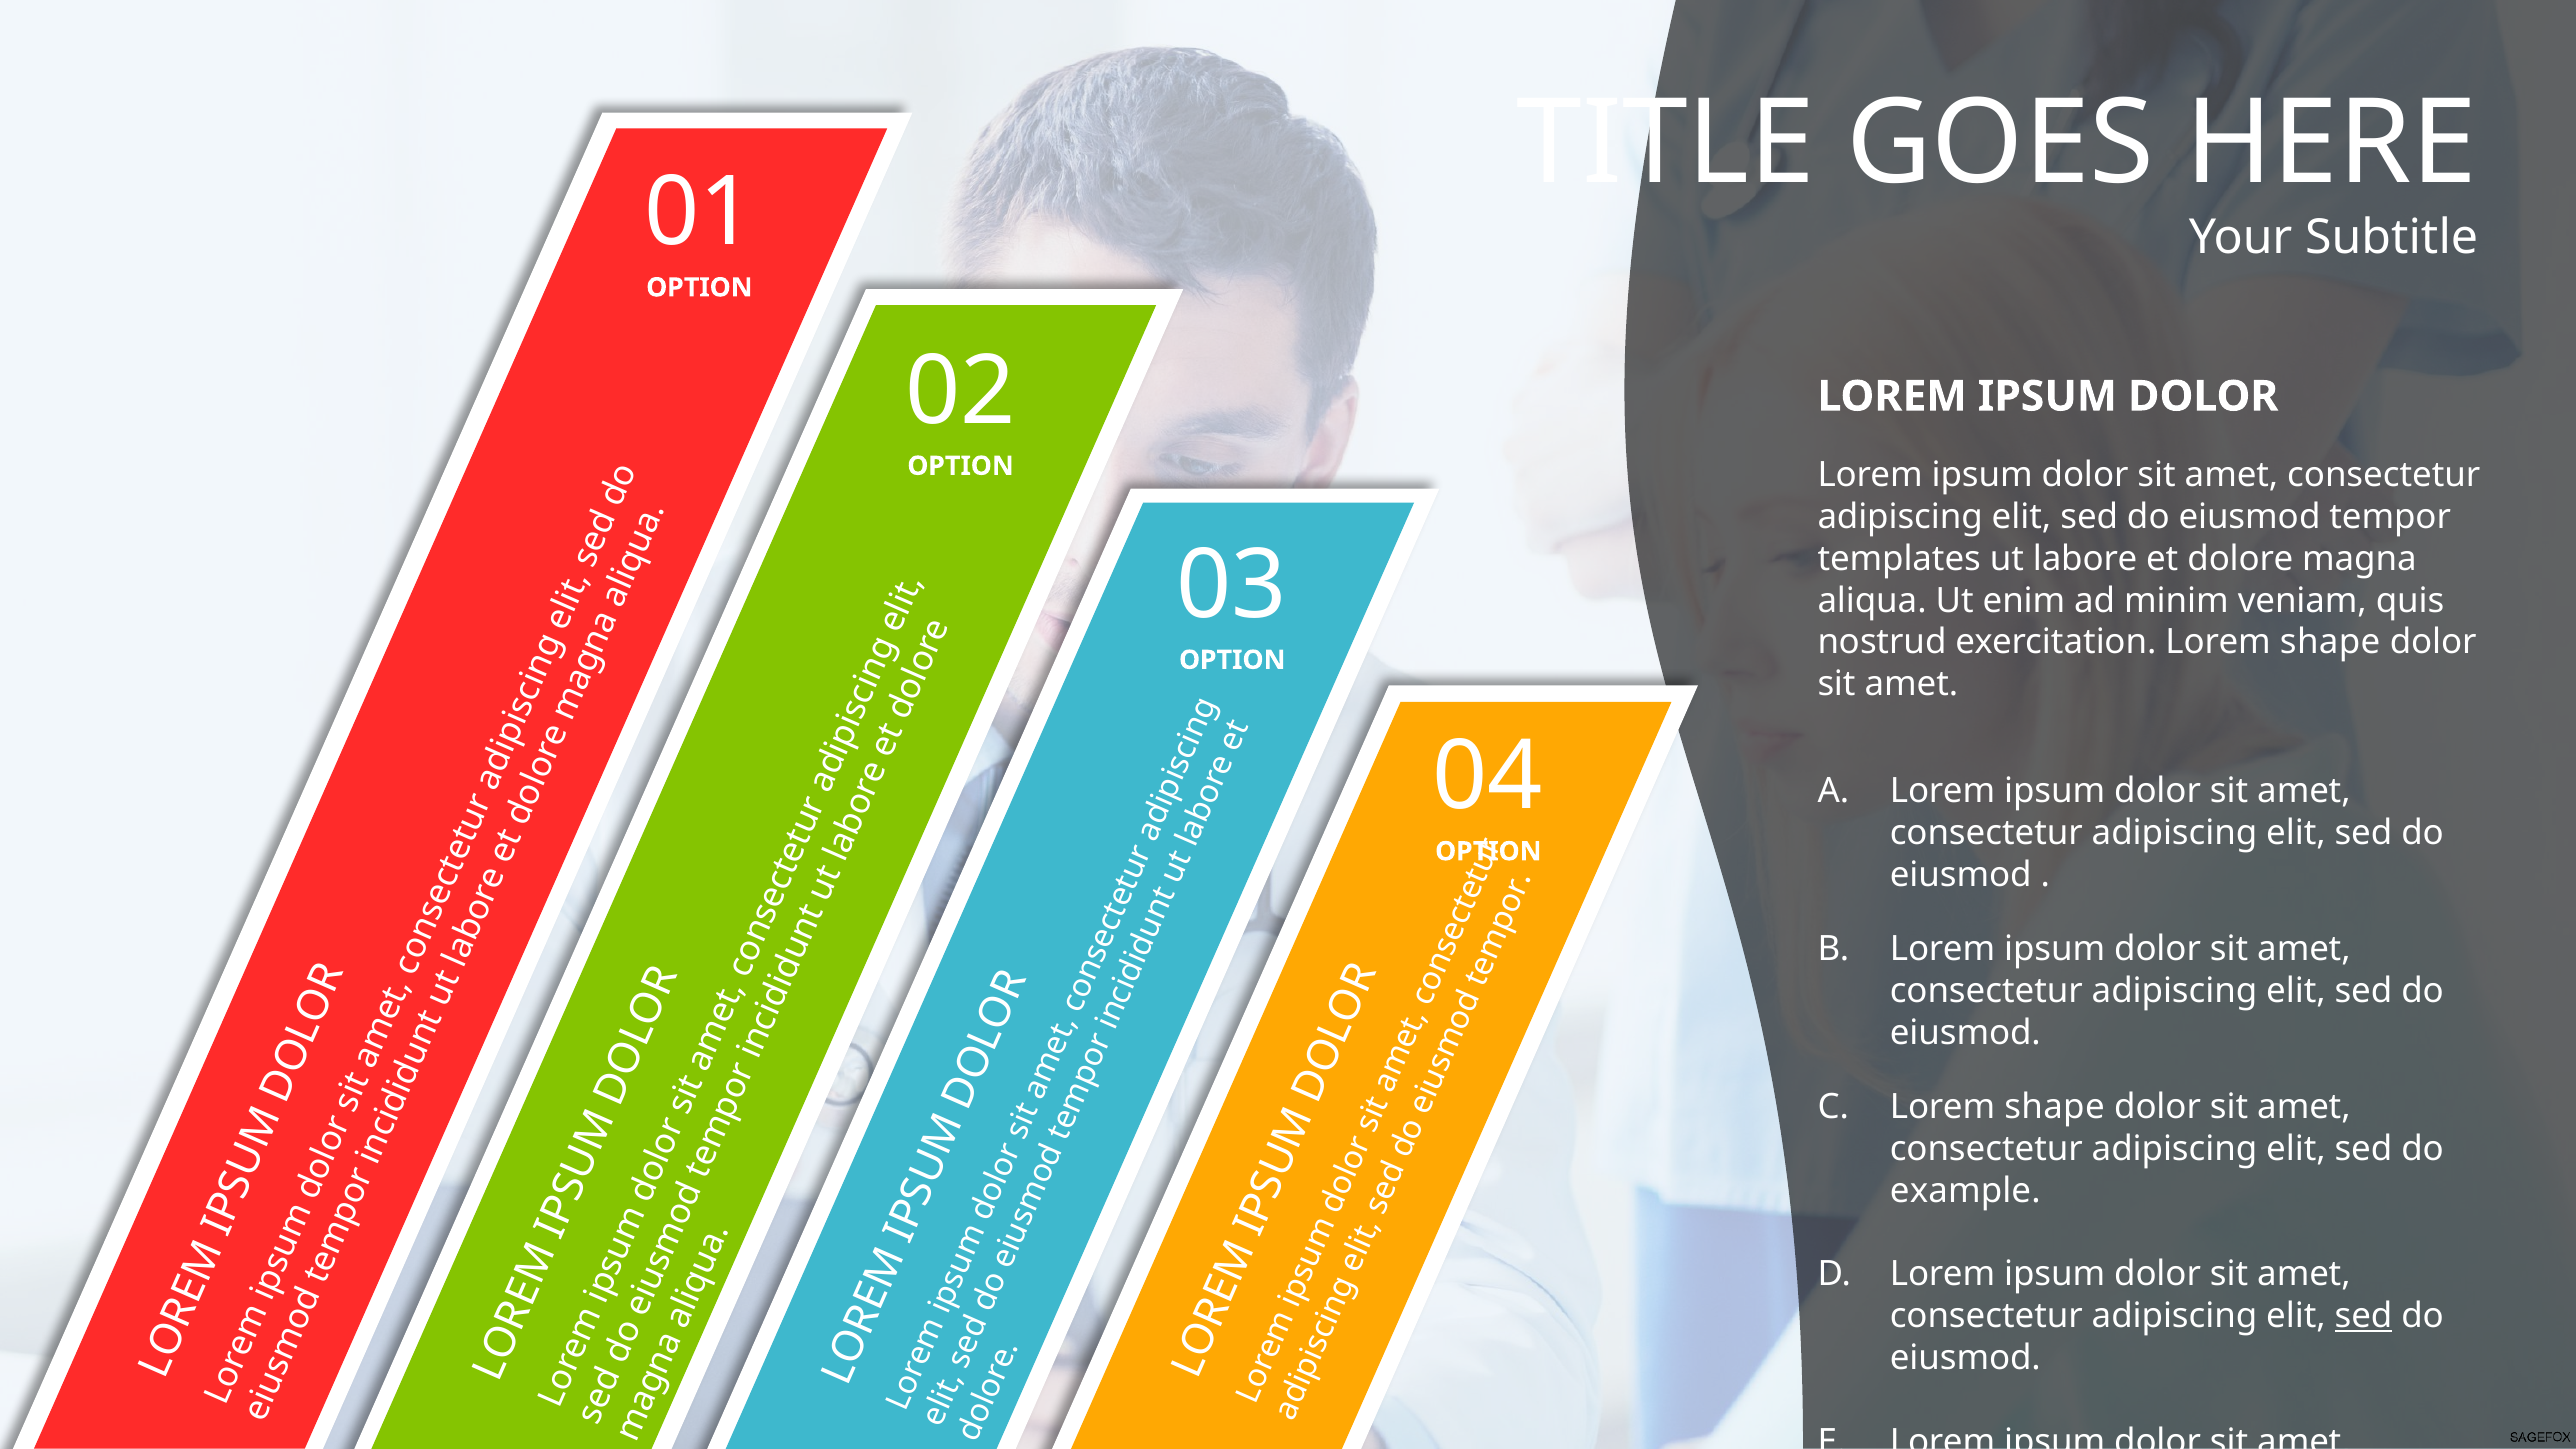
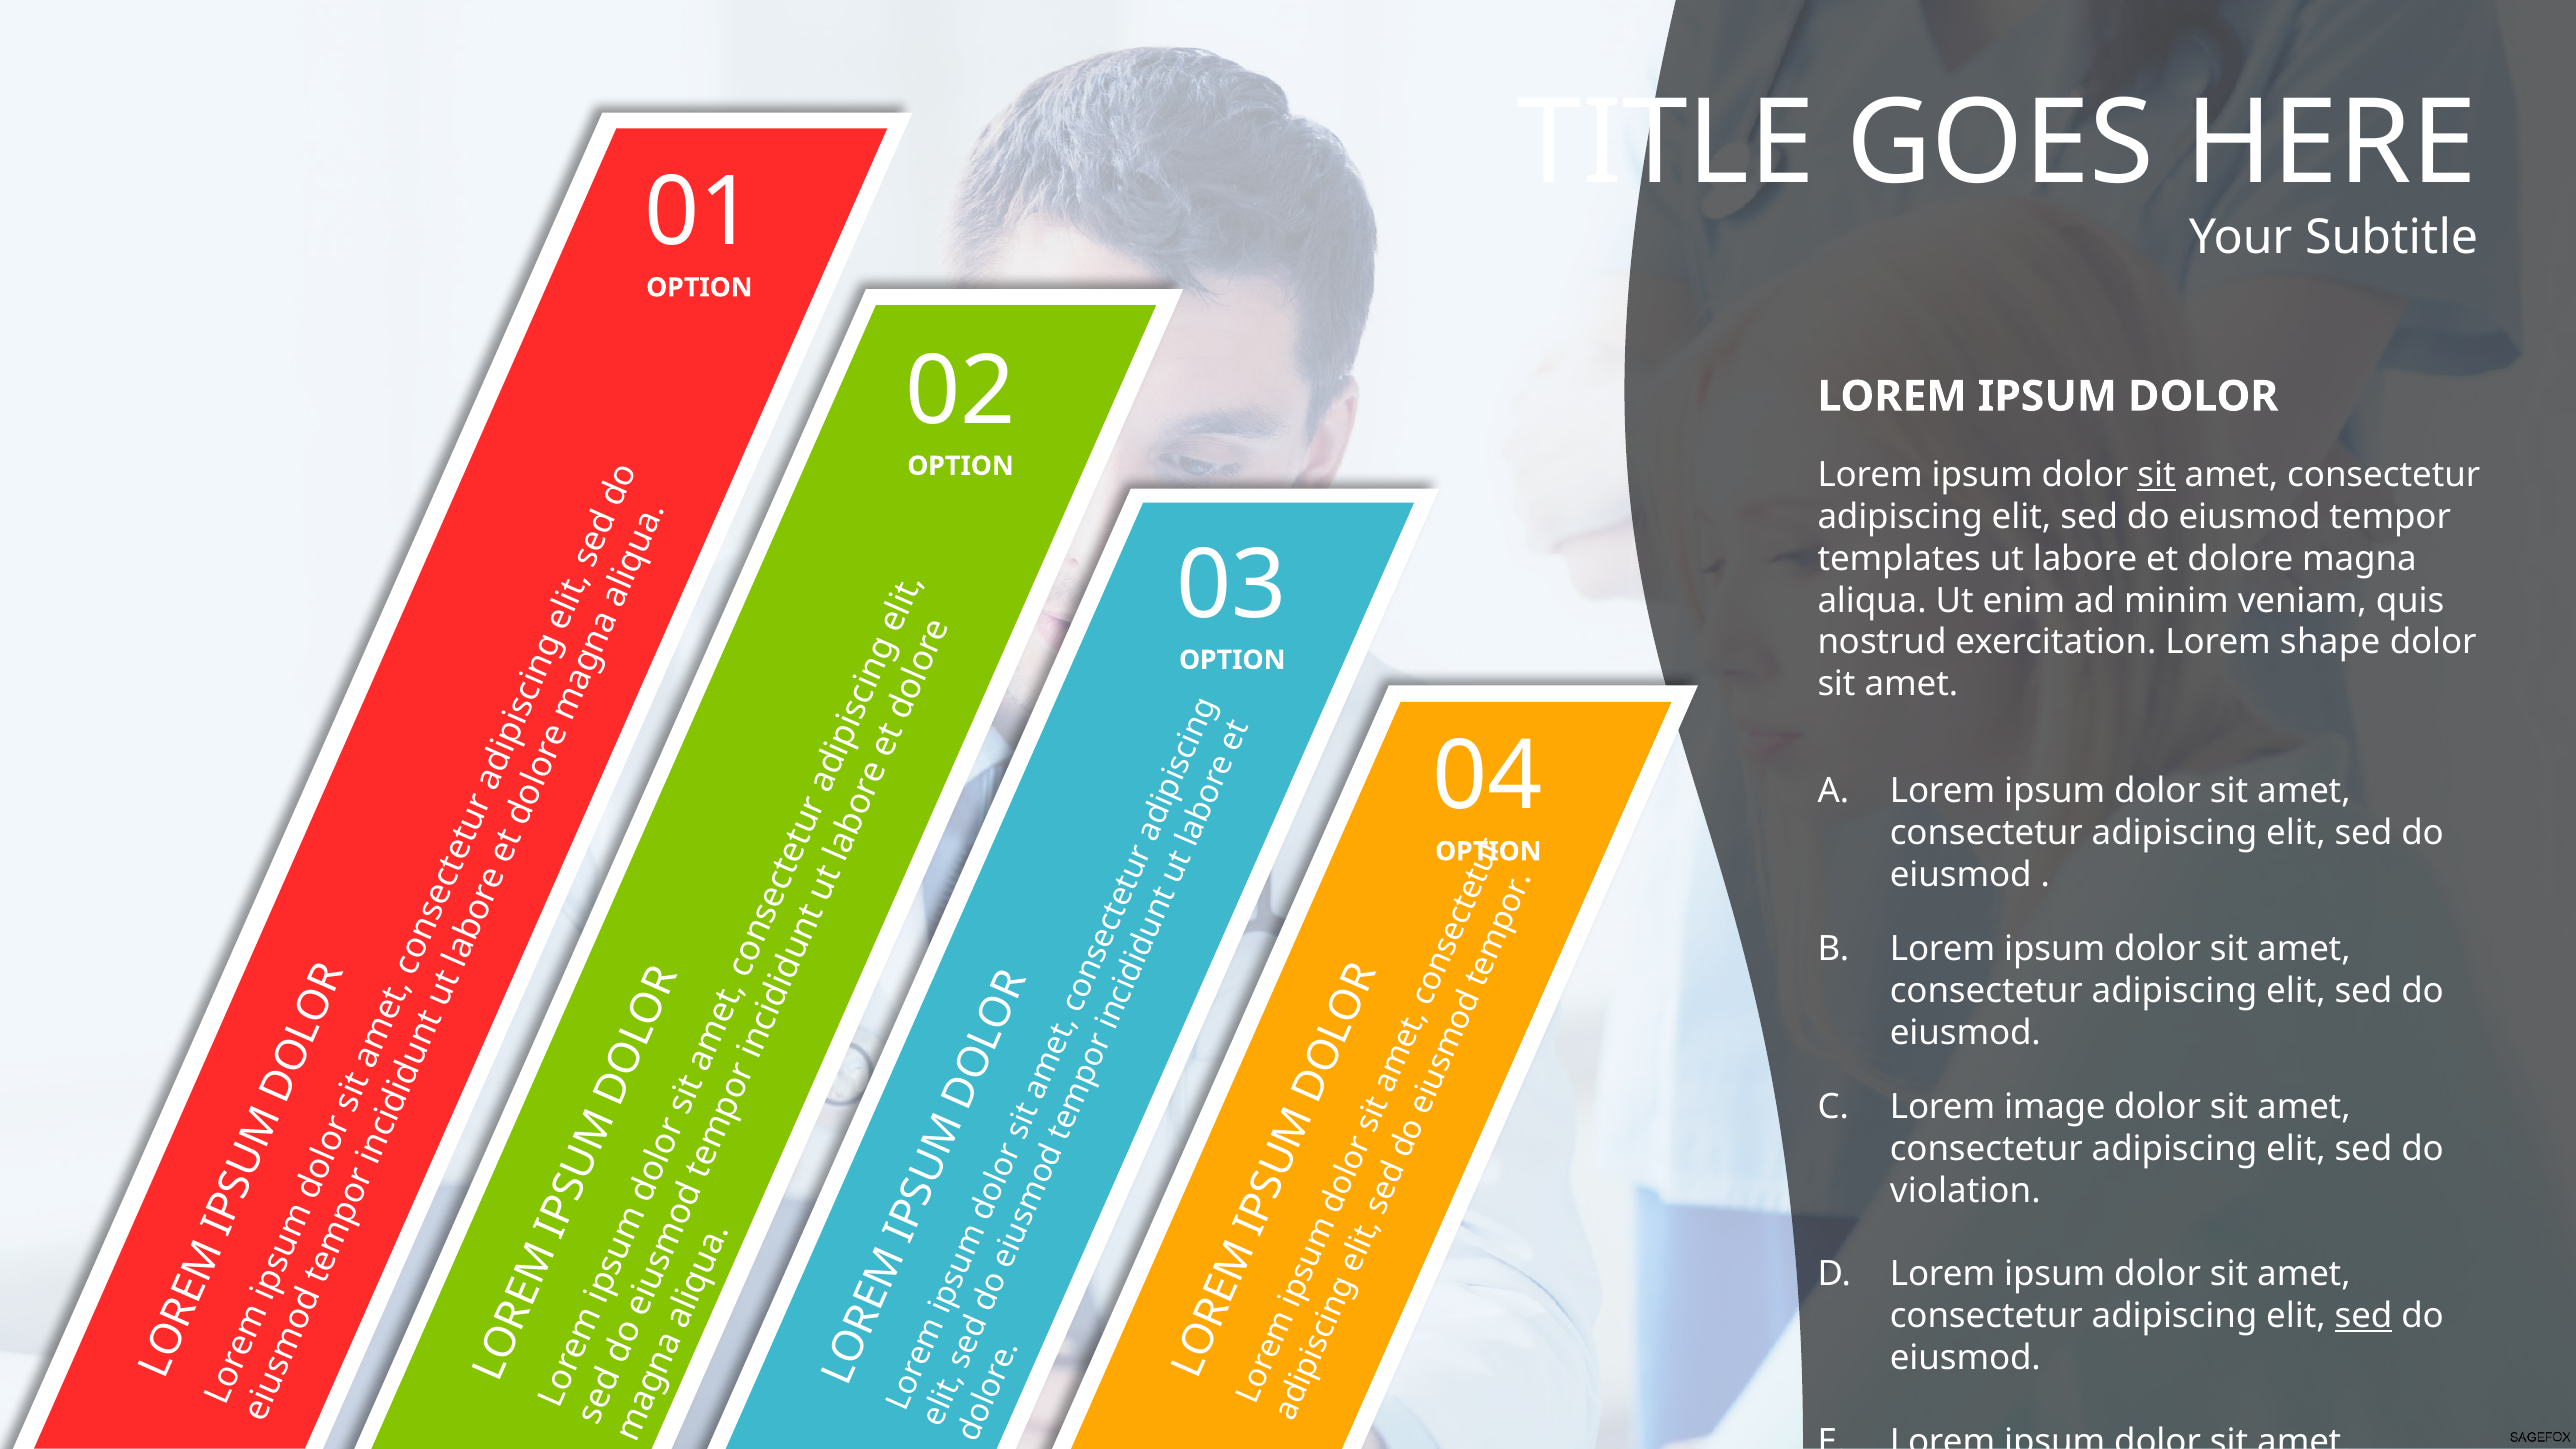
sit at (2157, 475) underline: none -> present
shape at (2055, 1107): shape -> image
example: example -> violation
